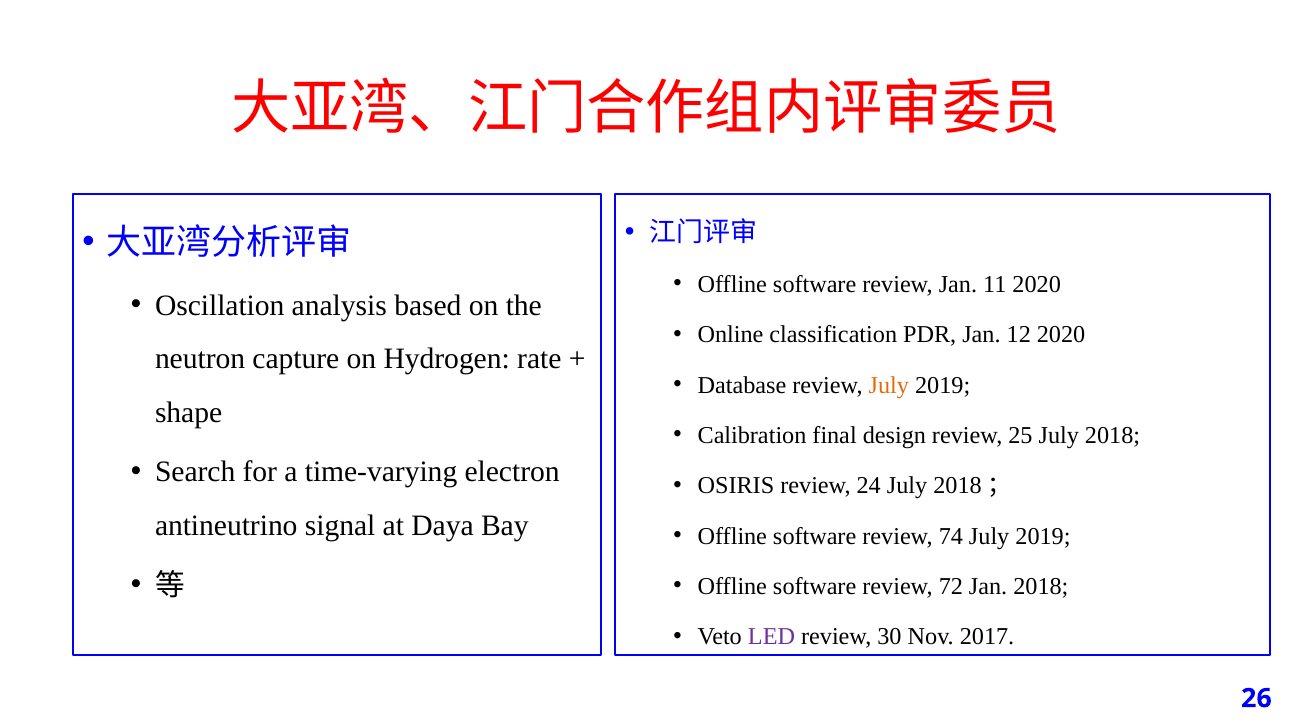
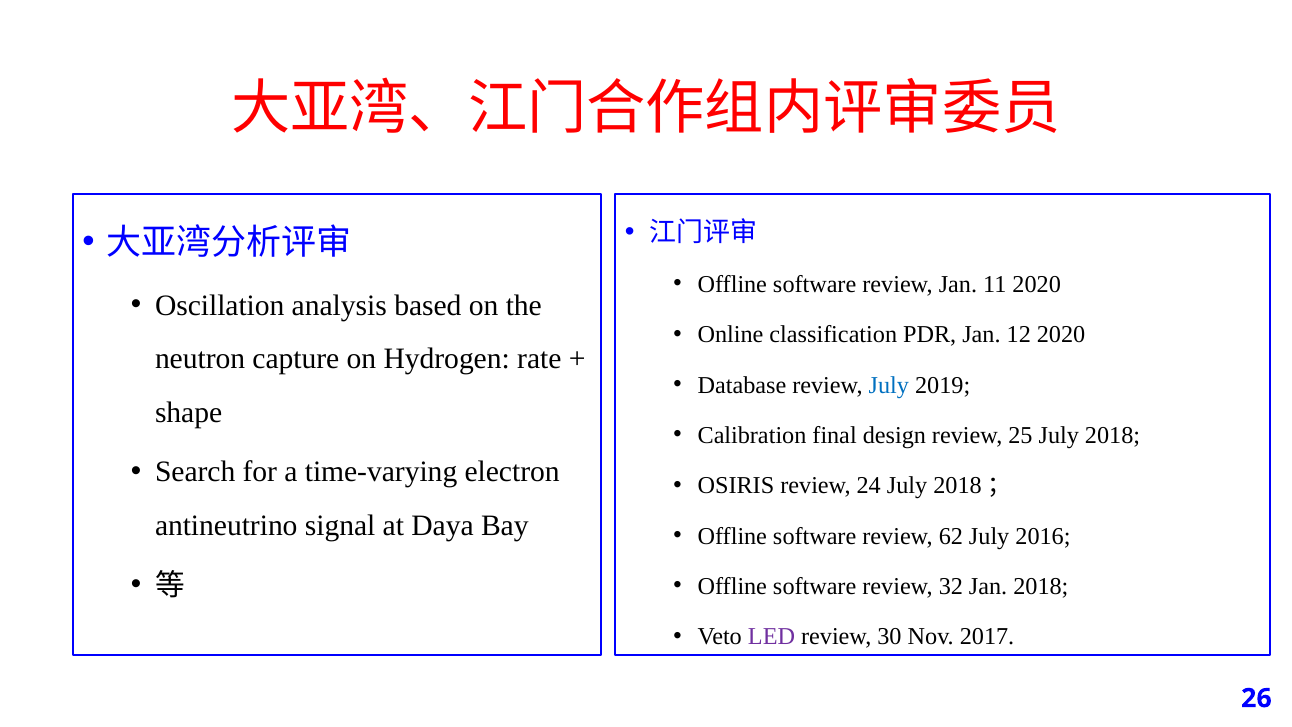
July at (889, 385) colour: orange -> blue
74: 74 -> 62
2019 at (1043, 536): 2019 -> 2016
72: 72 -> 32
